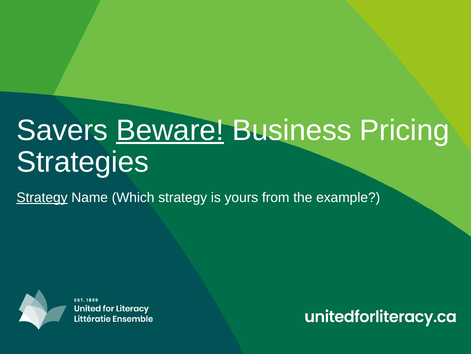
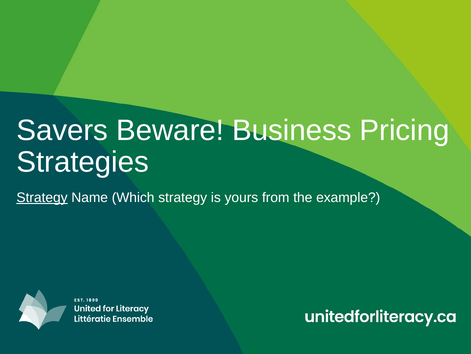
Beware underline: present -> none
